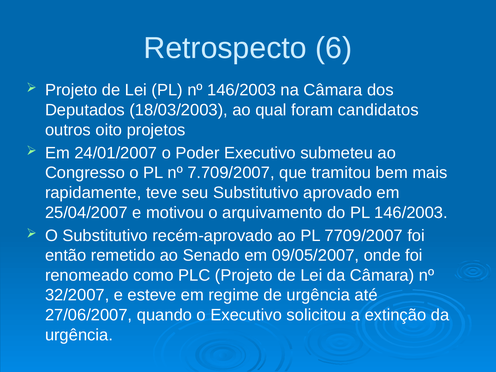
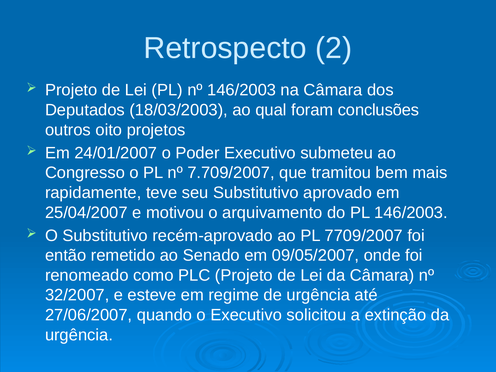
6: 6 -> 2
candidatos: candidatos -> conclusões
